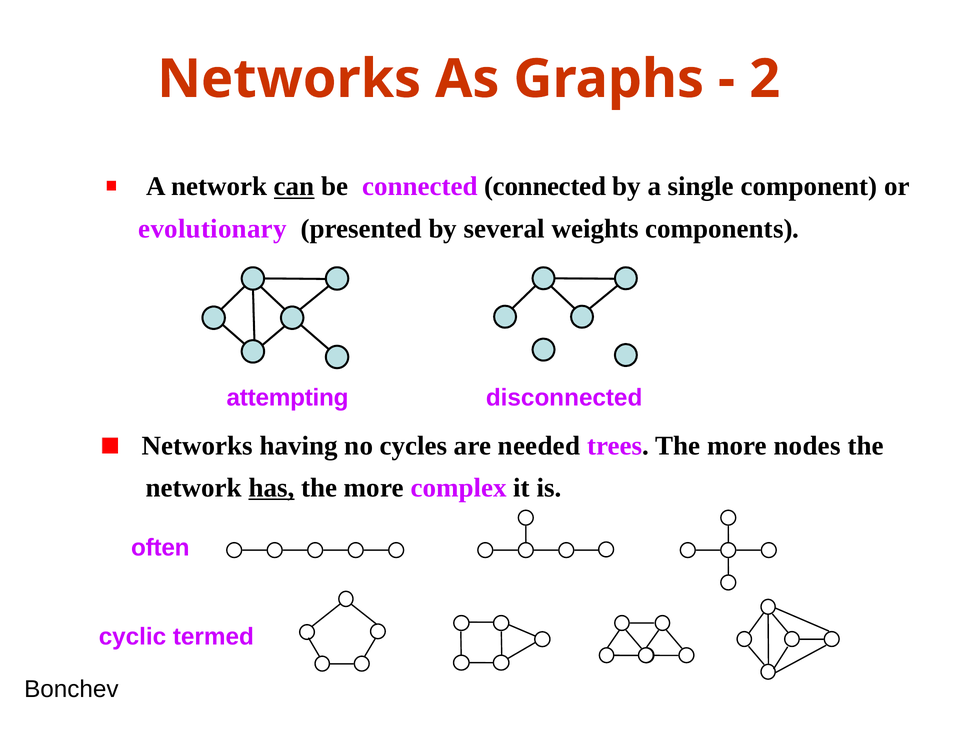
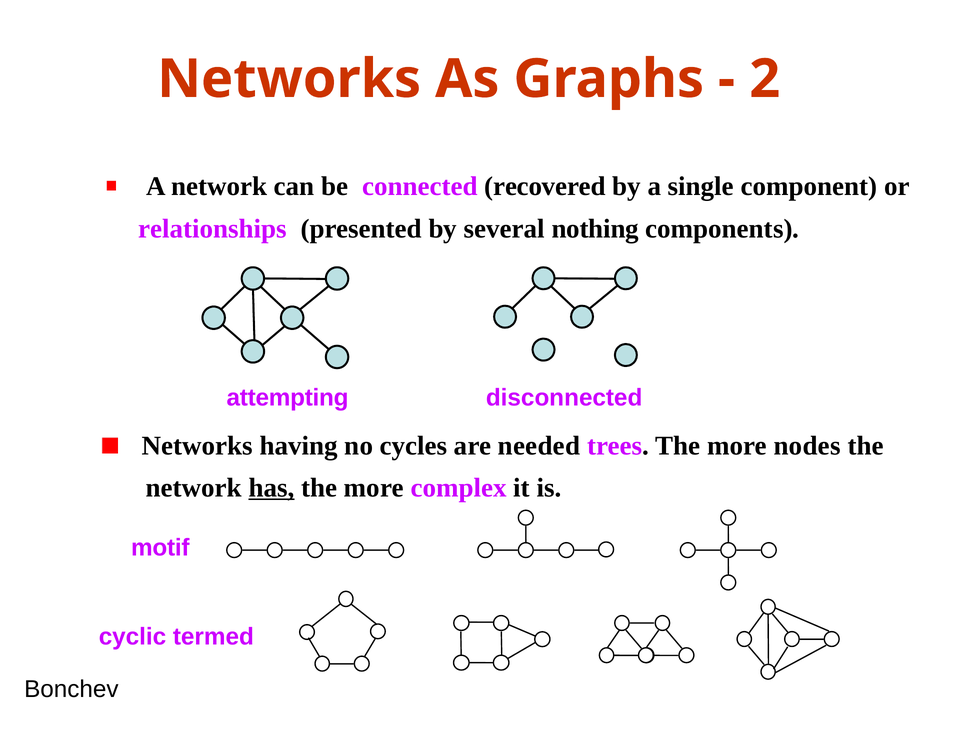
can underline: present -> none
connected connected: connected -> recovered
evolutionary: evolutionary -> relationships
weights: weights -> nothing
often: often -> motif
